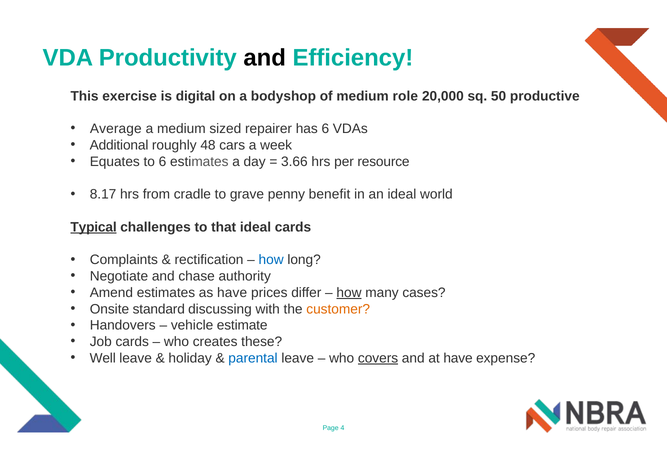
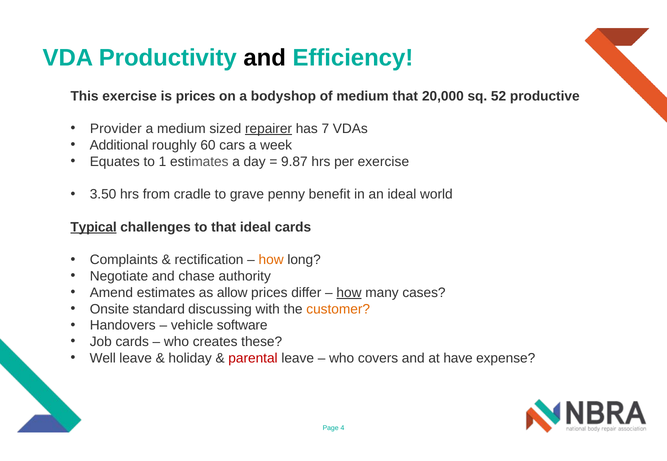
is digital: digital -> prices
medium role: role -> that
50: 50 -> 52
Average: Average -> Provider
repairer underline: none -> present
has 6: 6 -> 7
48: 48 -> 60
to 6: 6 -> 1
3.66: 3.66 -> 9.87
per resource: resource -> exercise
8.17: 8.17 -> 3.50
how at (271, 260) colour: blue -> orange
as have: have -> allow
estimate: estimate -> software
parental colour: blue -> red
covers underline: present -> none
